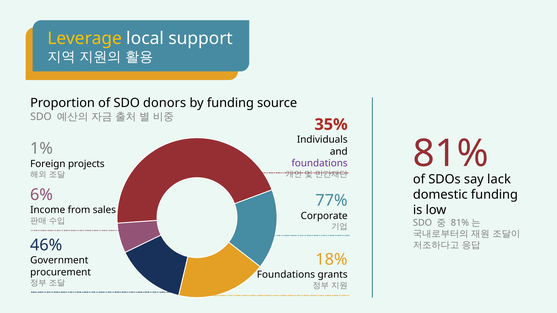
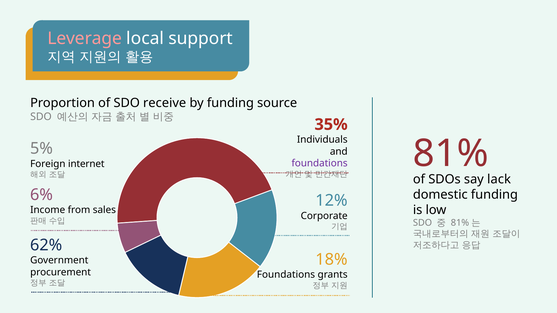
Leverage colour: yellow -> pink
donors: donors -> receive
1%: 1% -> 5%
projects: projects -> internet
77%: 77% -> 12%
46%: 46% -> 62%
